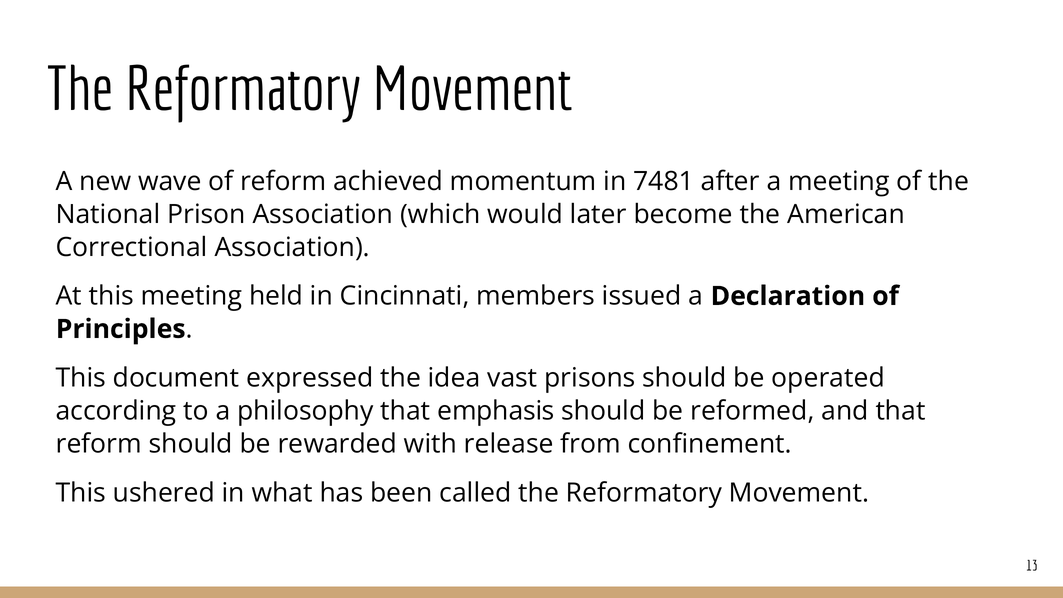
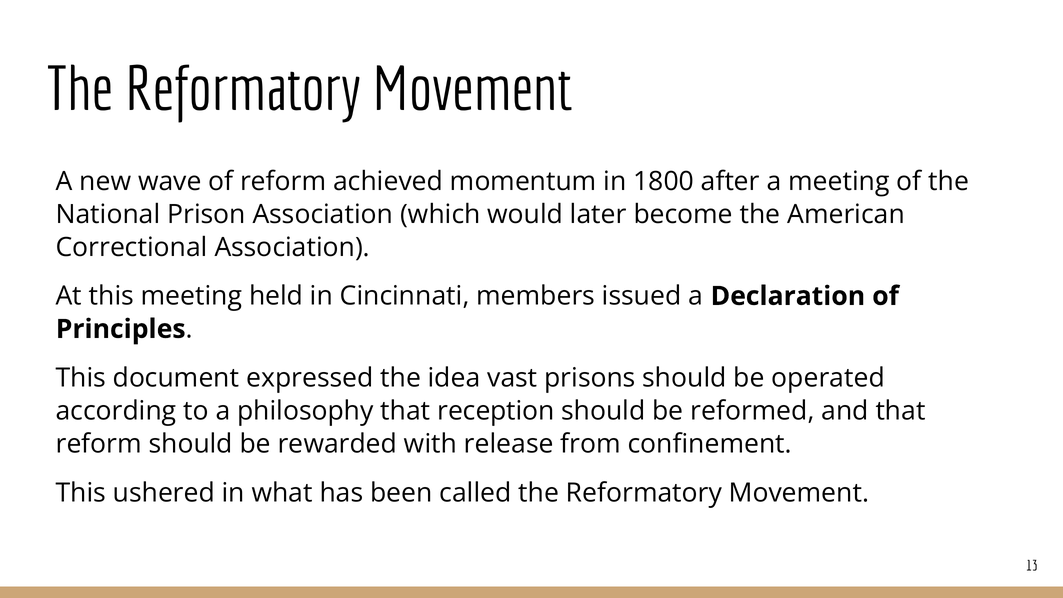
7481: 7481 -> 1800
emphasis: emphasis -> reception
